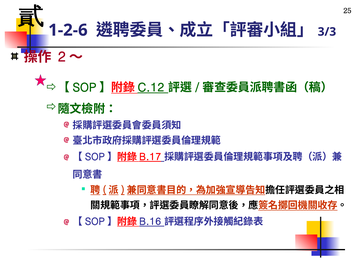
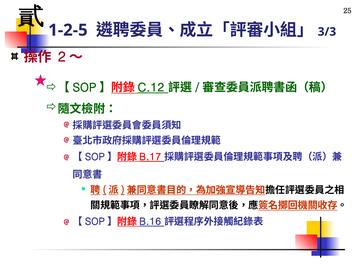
1-2-6: 1-2-6 -> 1-2-5
